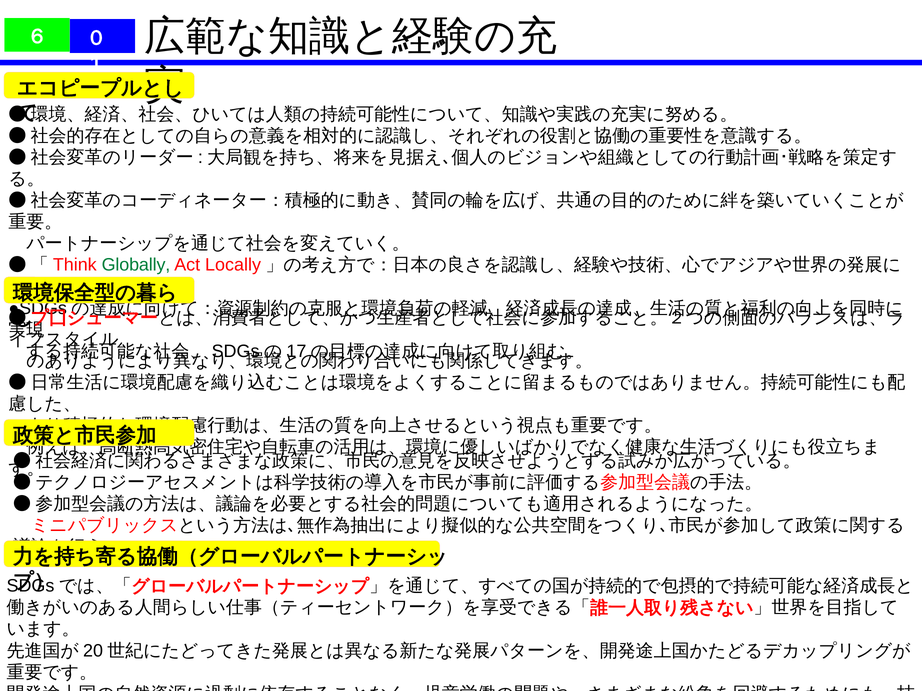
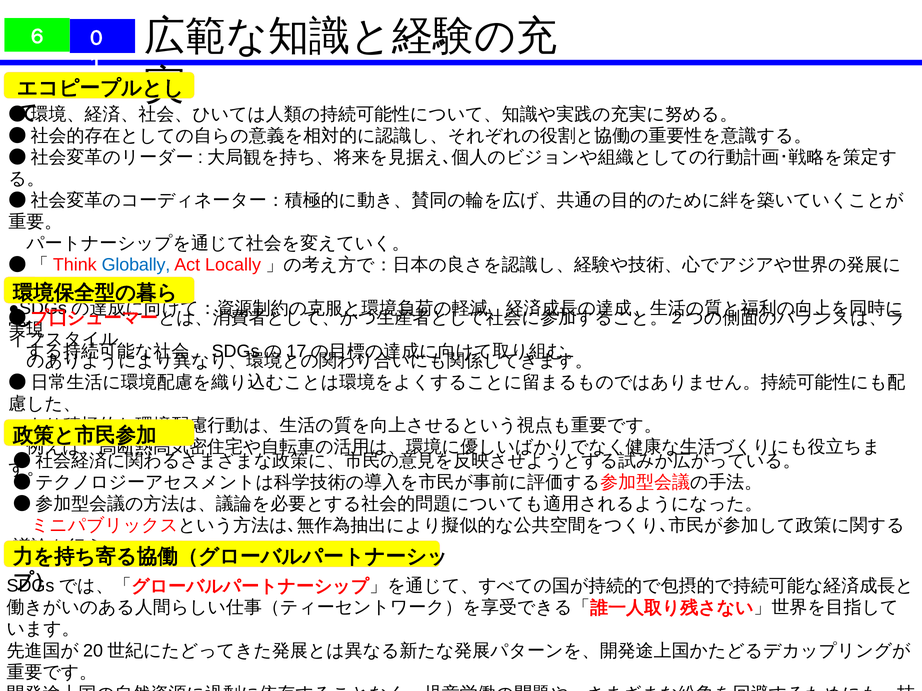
Globally colour: green -> blue
